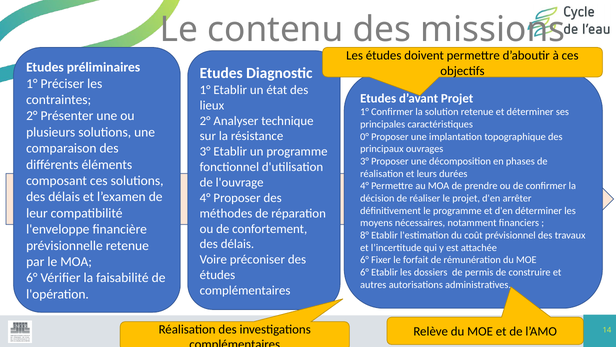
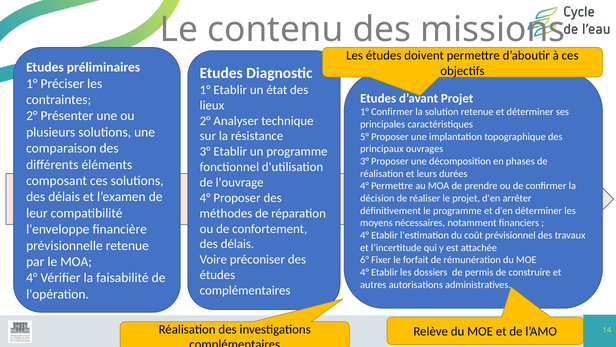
0°: 0° -> 5°
8° at (365, 235): 8° -> 4°
6° at (365, 272): 6° -> 4°
6° at (32, 278): 6° -> 4°
